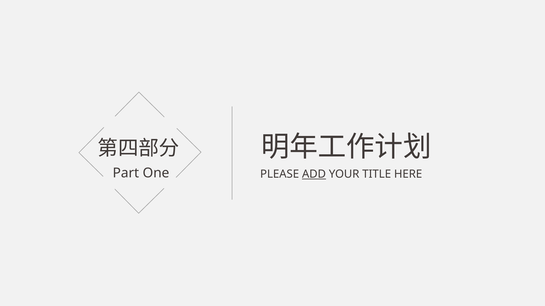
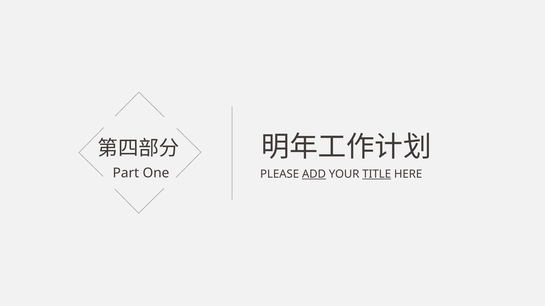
TITLE underline: none -> present
